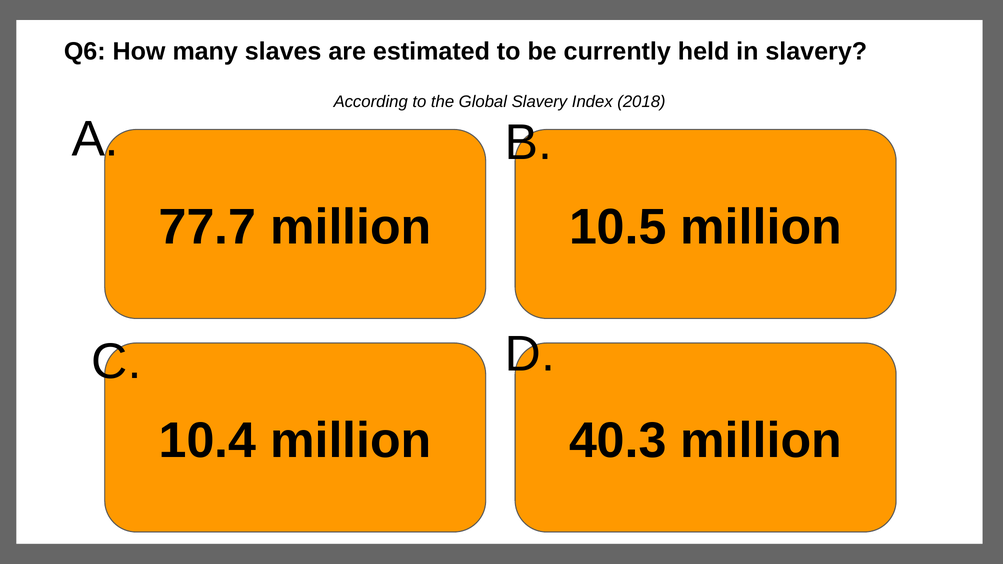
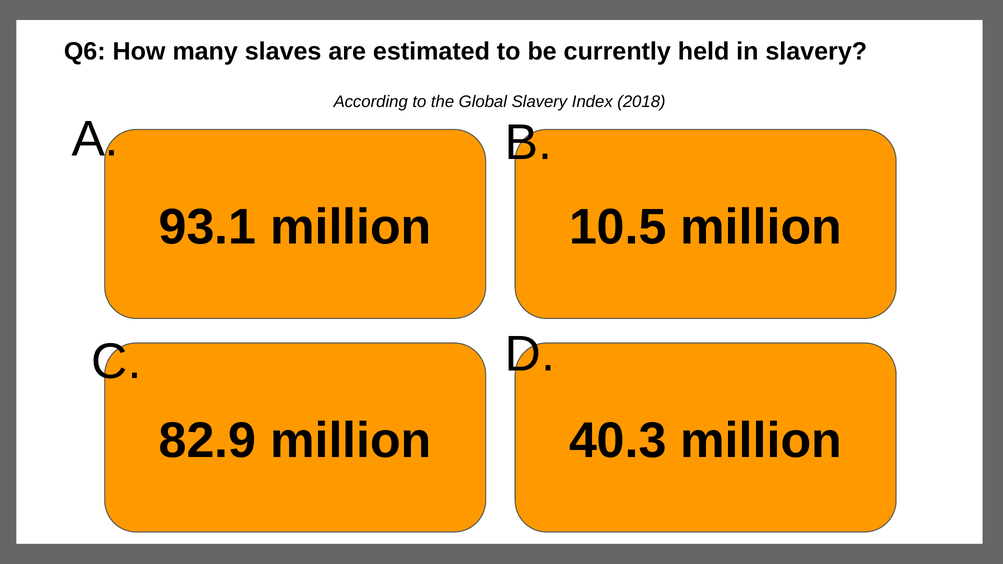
77.7: 77.7 -> 93.1
10.4: 10.4 -> 82.9
